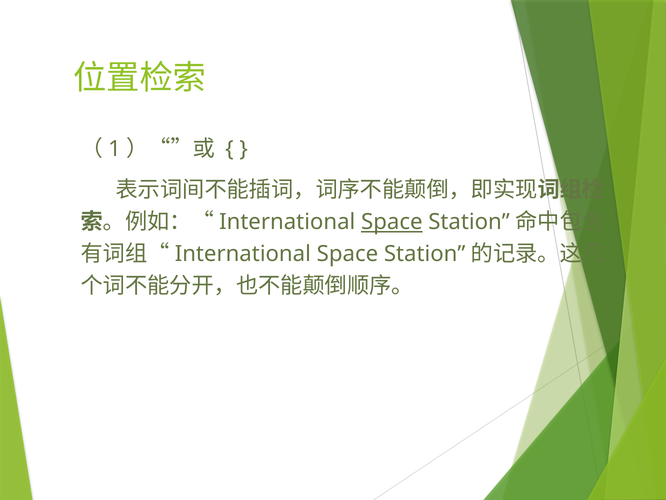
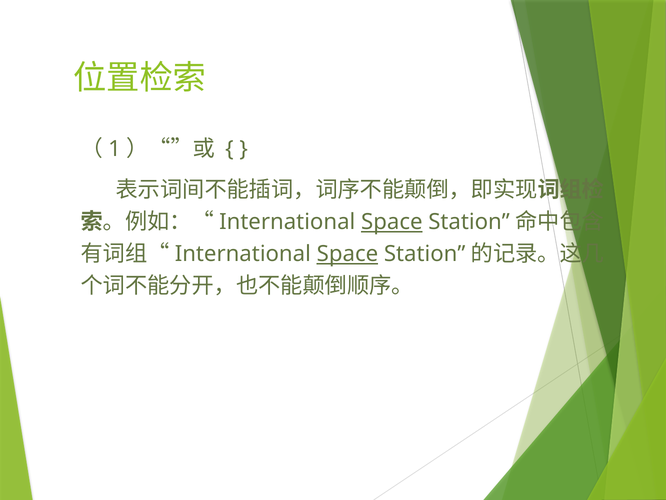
Space at (347, 254) underline: none -> present
